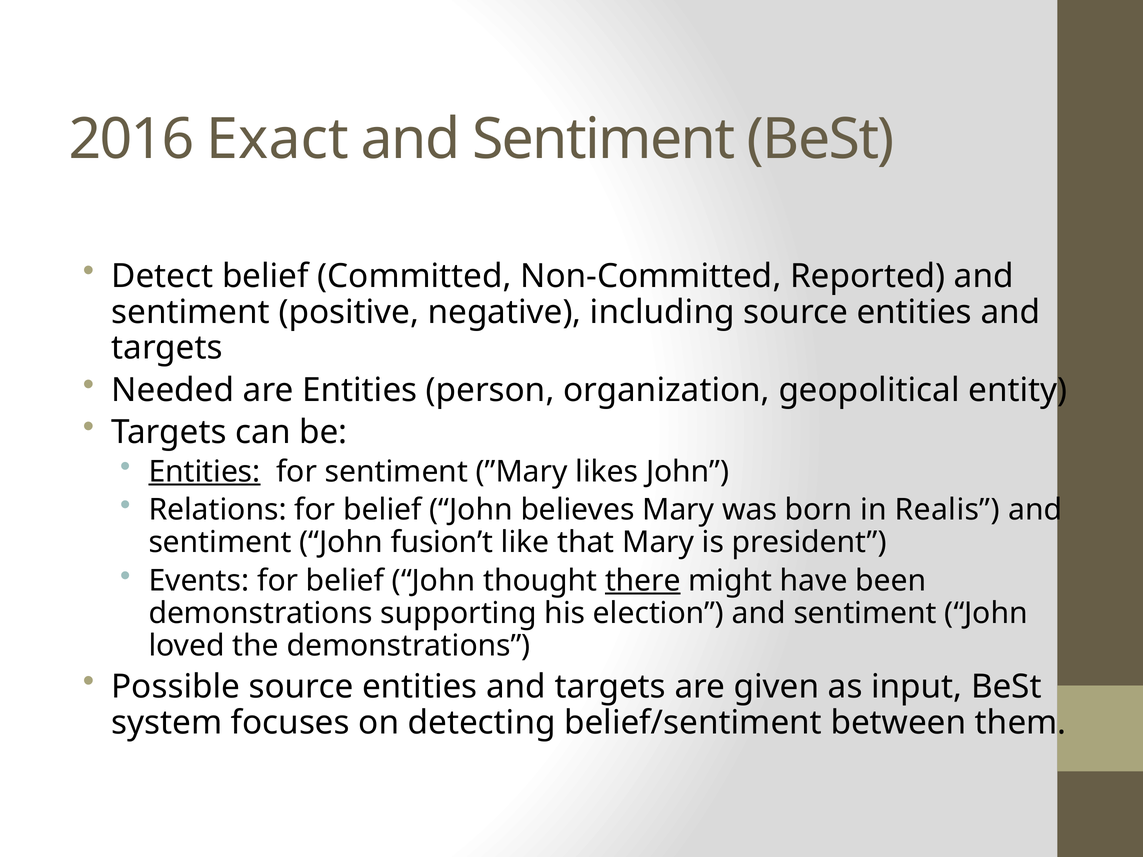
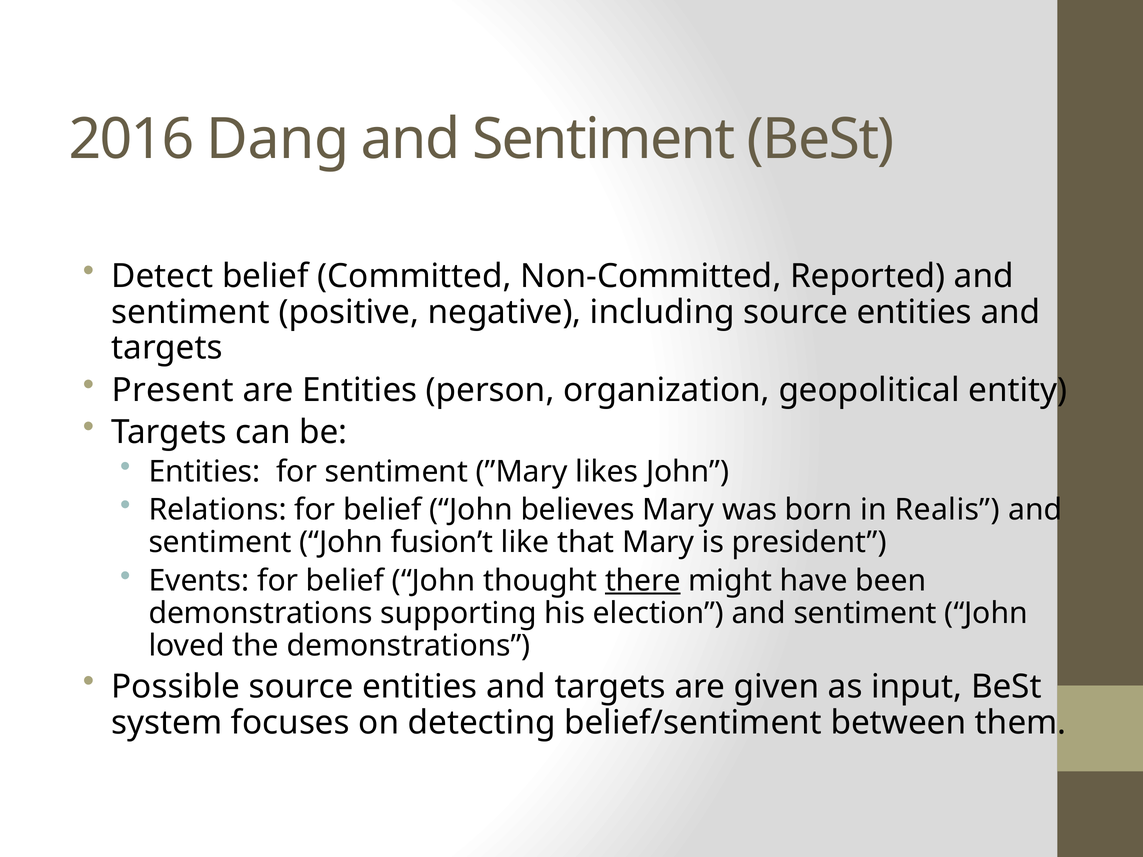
Exact: Exact -> Dang
Needed: Needed -> Present
Entities at (205, 472) underline: present -> none
